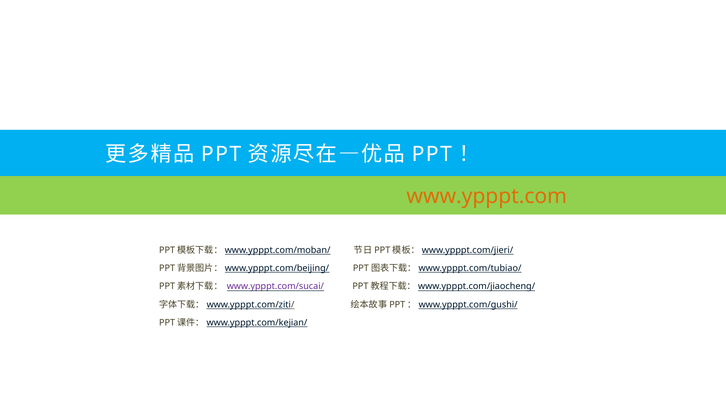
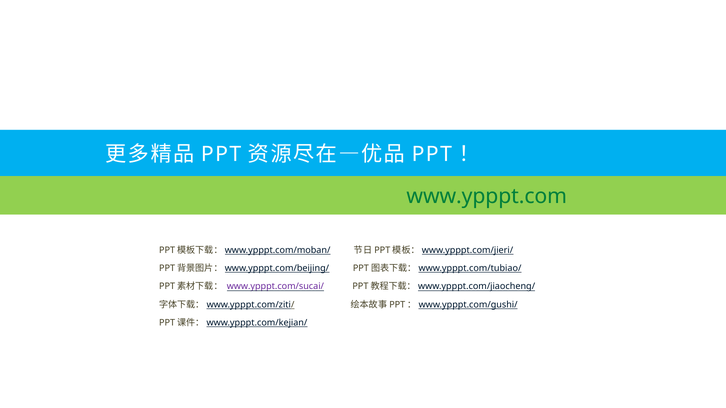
www.ypppt.com colour: orange -> green
